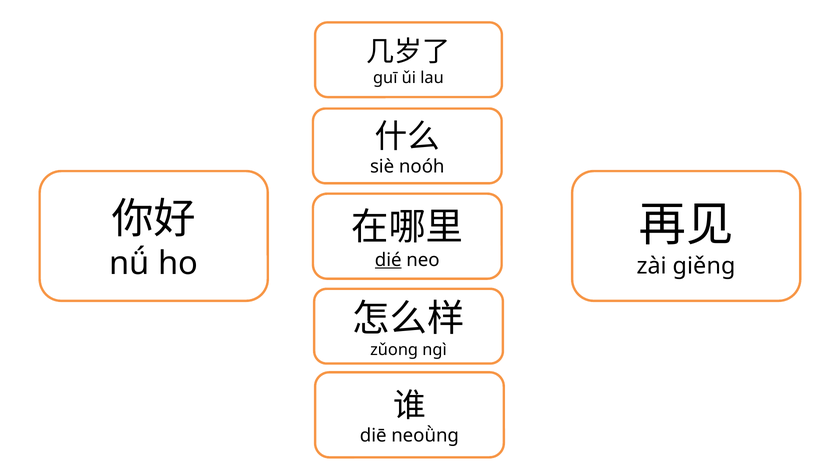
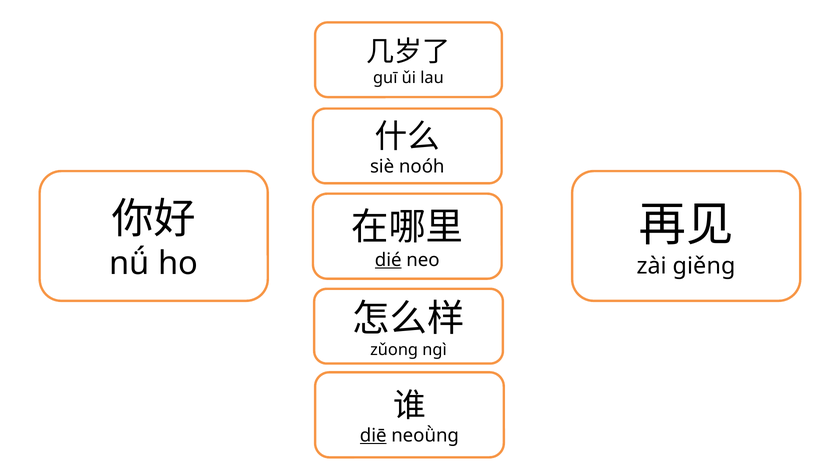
diē underline: none -> present
